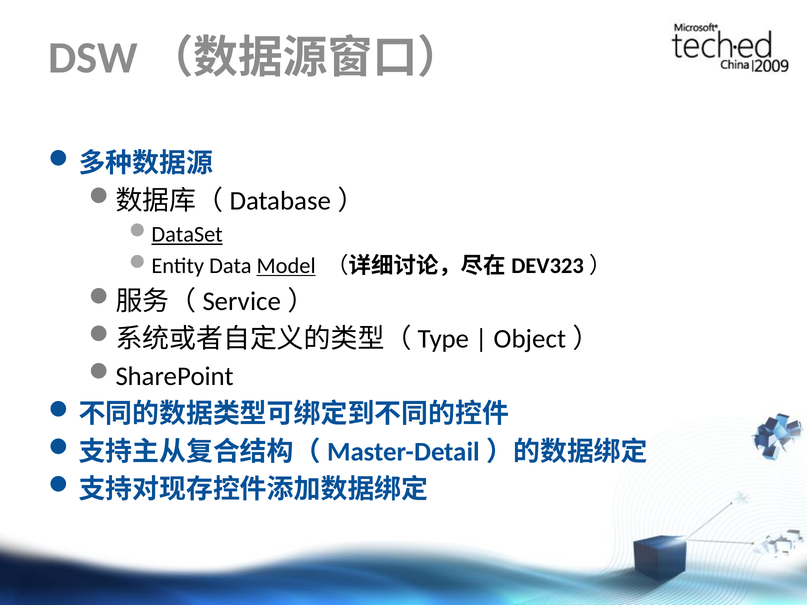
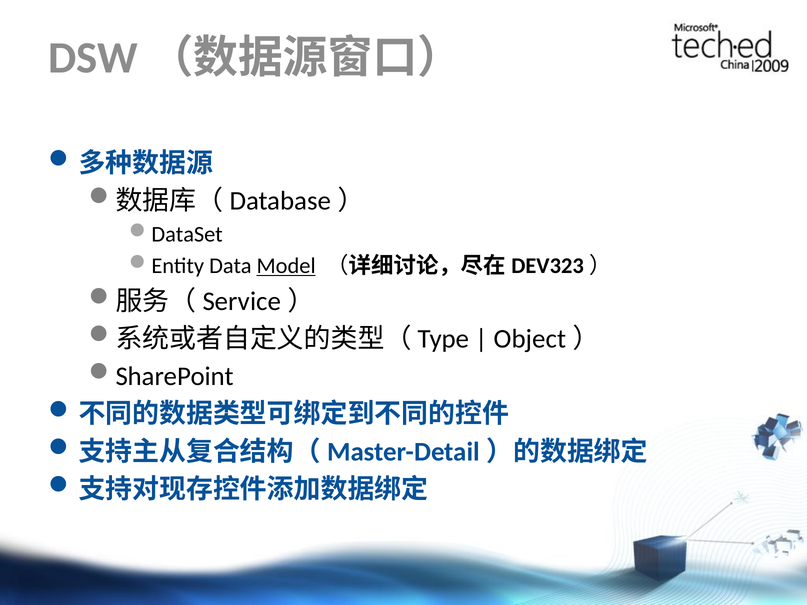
DataSet underline: present -> none
